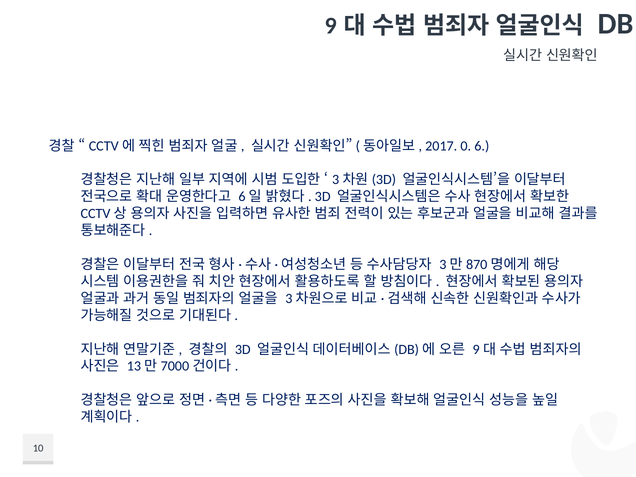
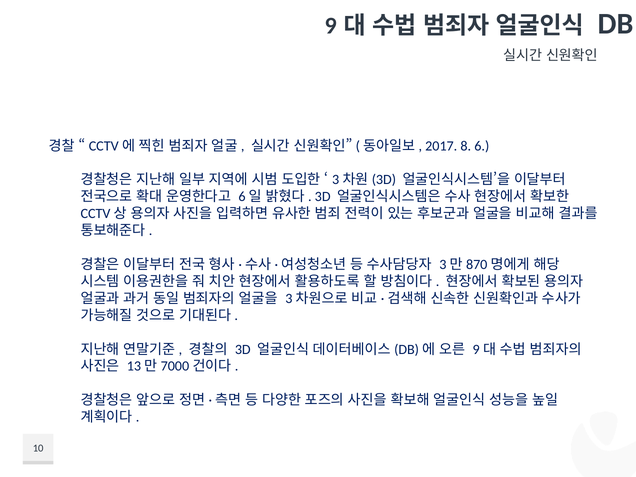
0: 0 -> 8
